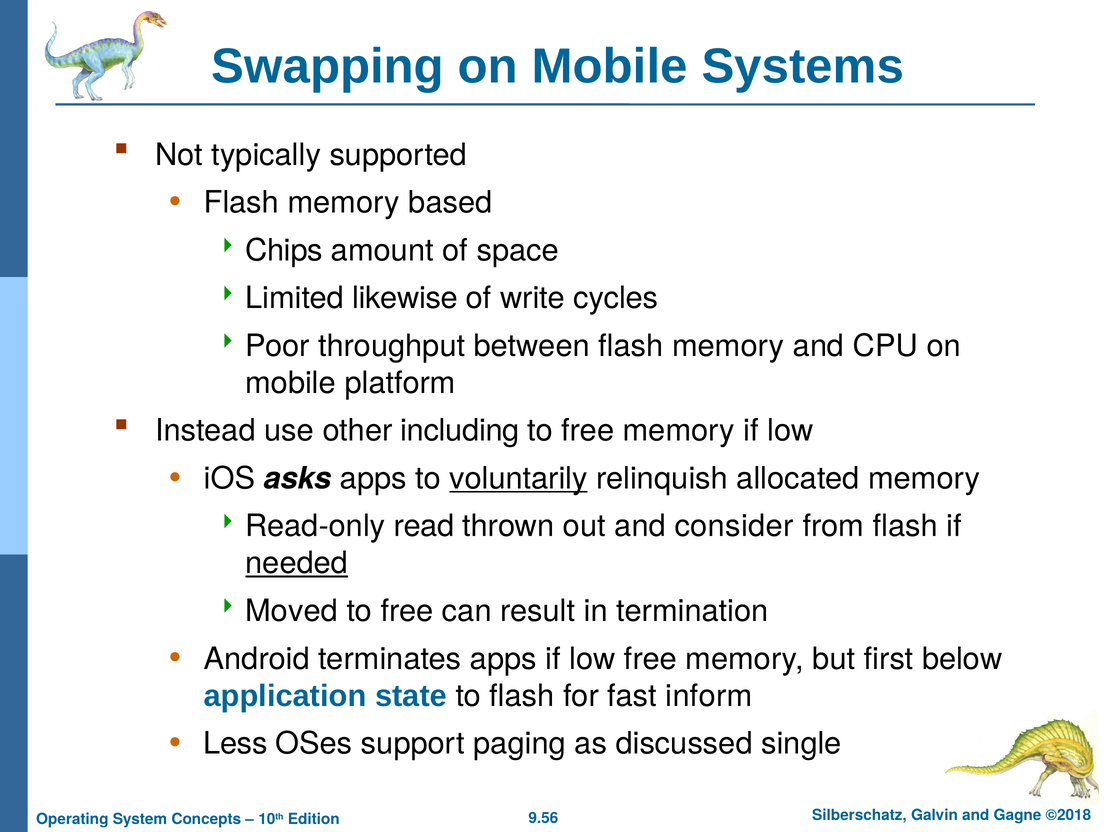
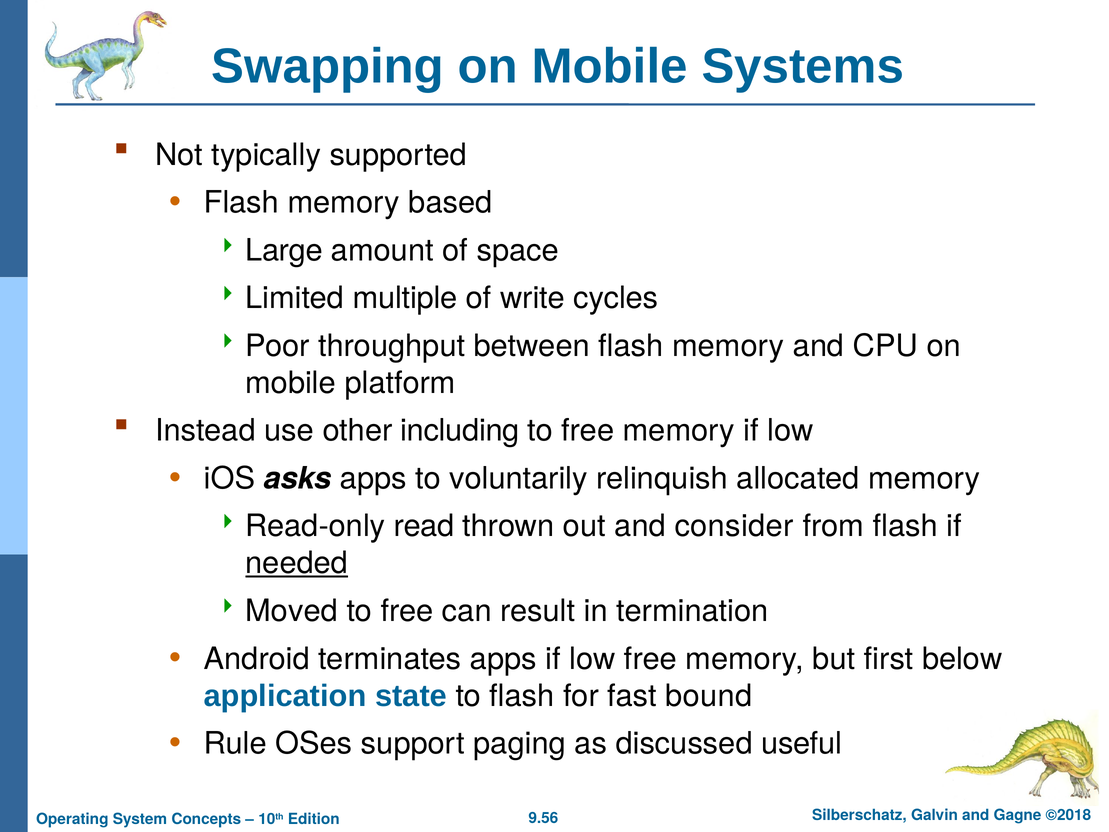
Chips: Chips -> Large
likewise: likewise -> multiple
voluntarily underline: present -> none
inform: inform -> bound
Less: Less -> Rule
single: single -> useful
